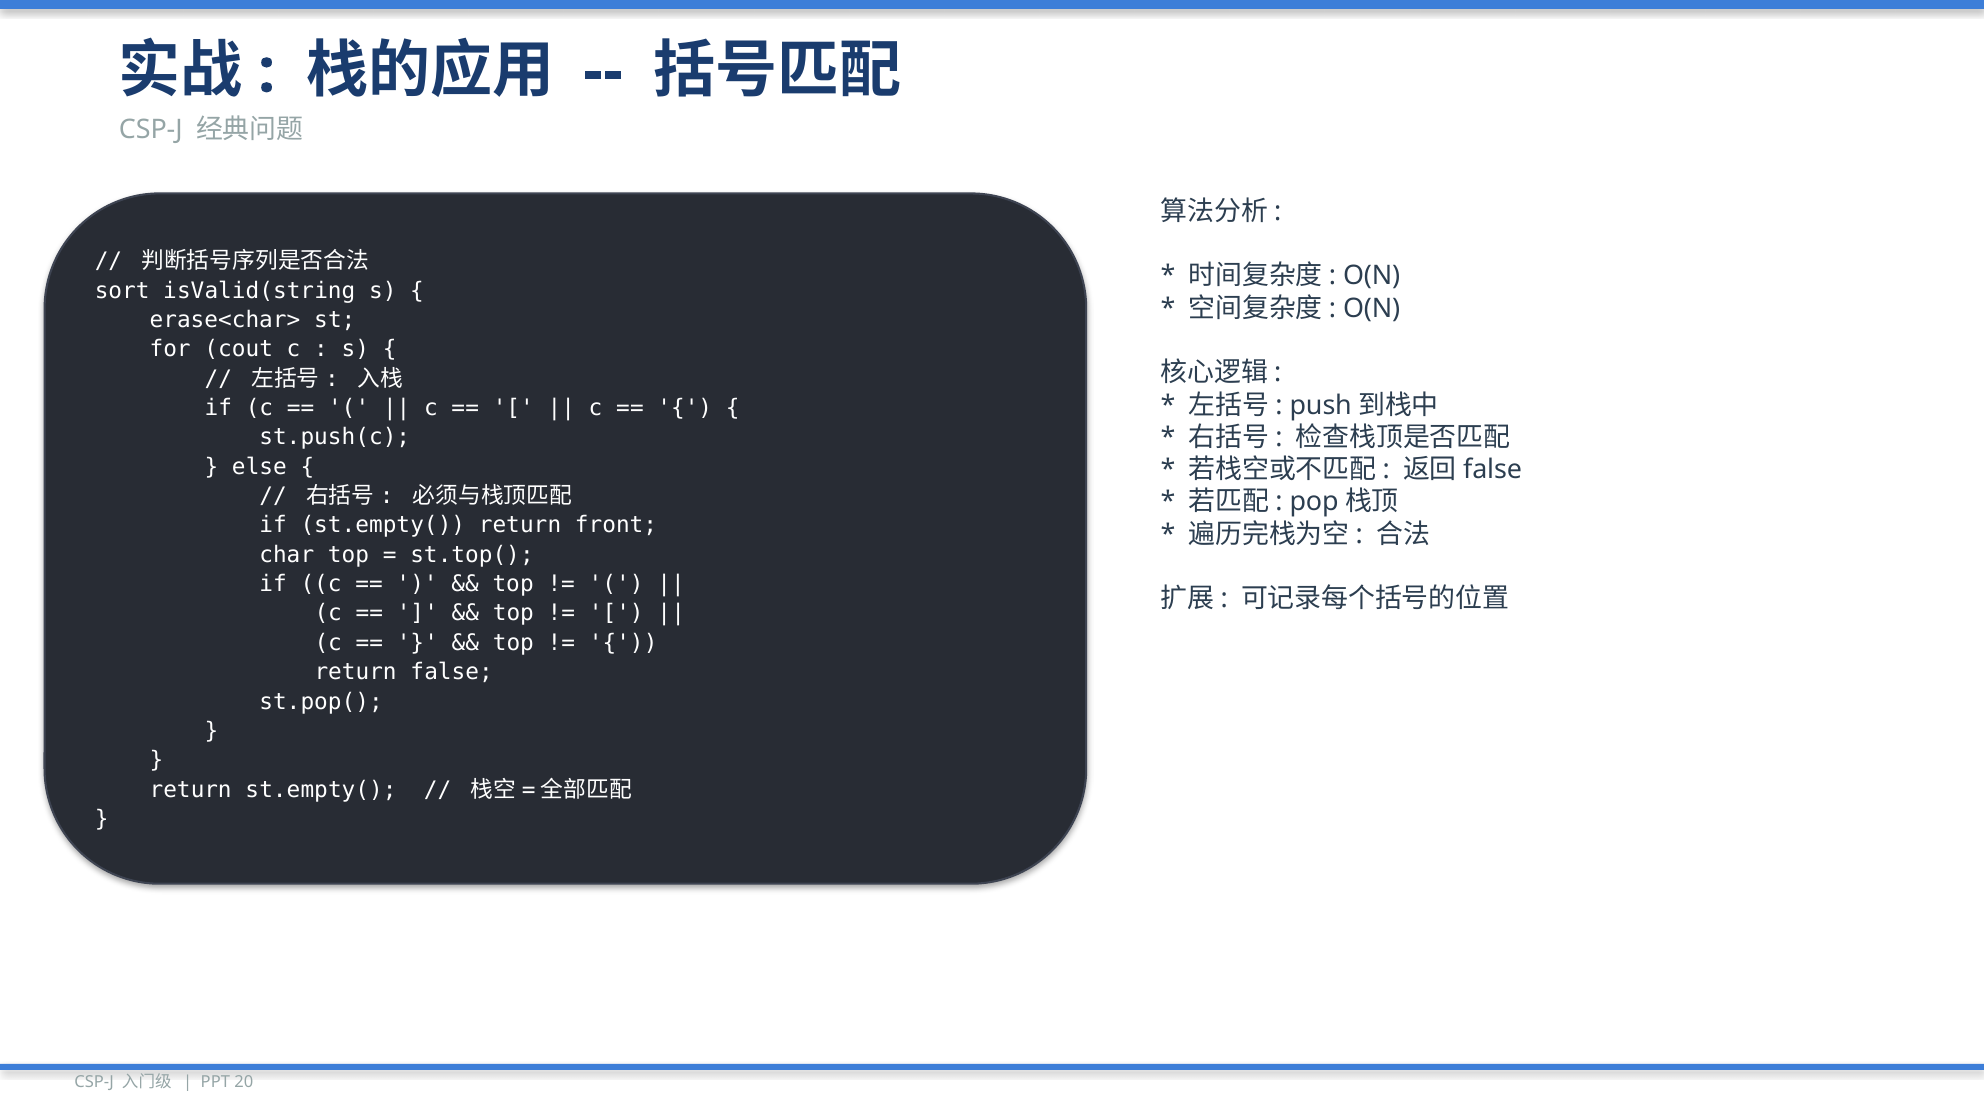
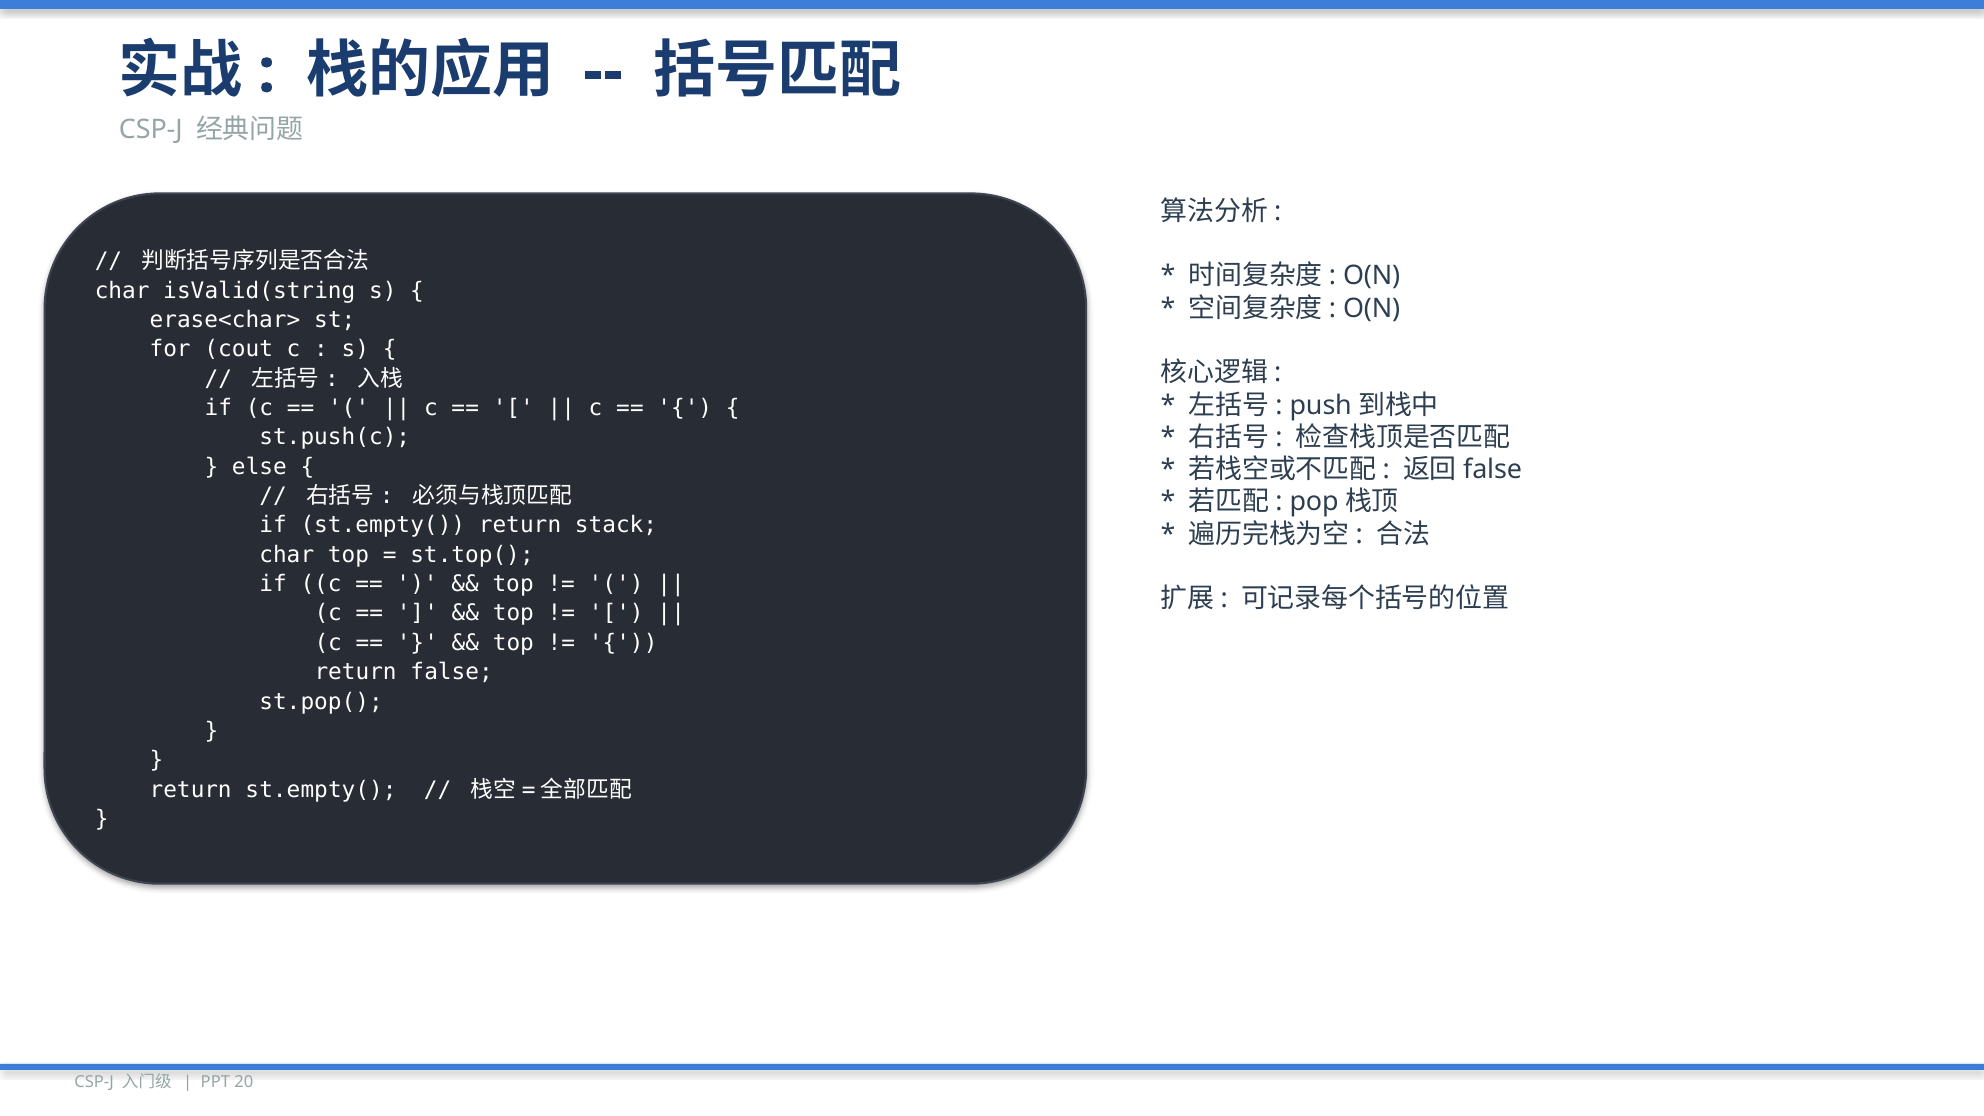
sort at (122, 291): sort -> char
front: front -> stack
